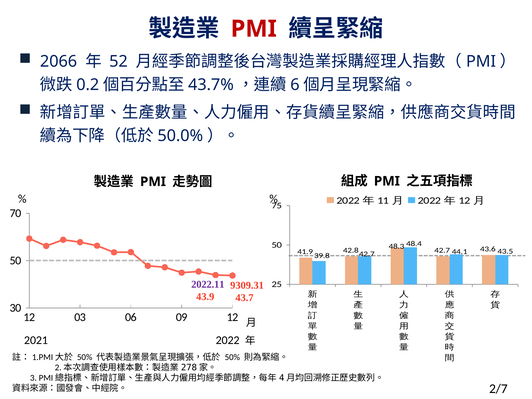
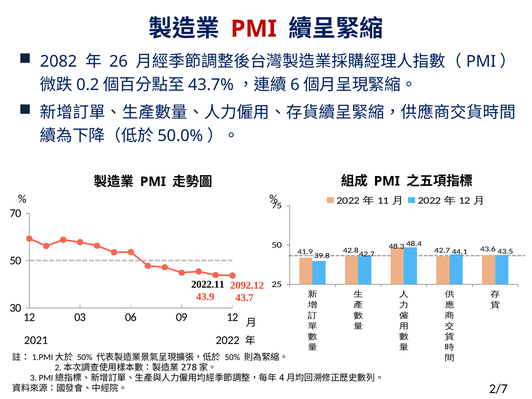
2066: 2066 -> 2082
52: 52 -> 26
2022.11 colour: purple -> black
9309.31: 9309.31 -> 2092.12
